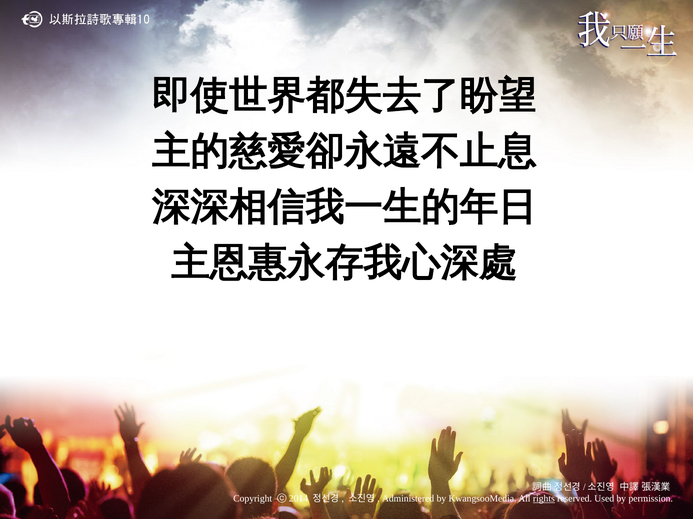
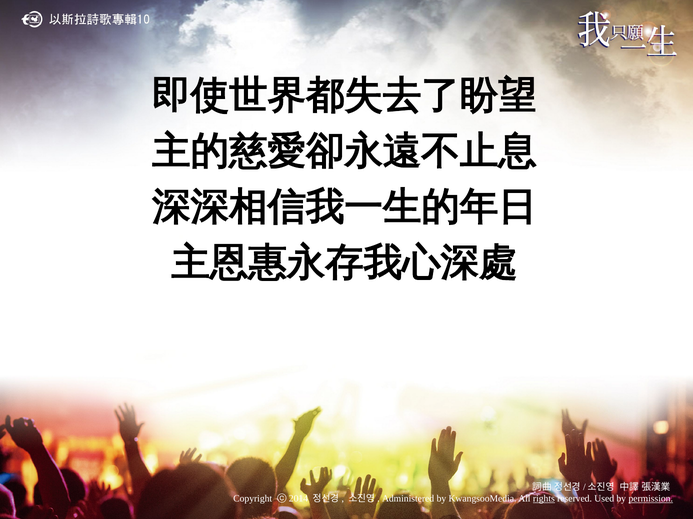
permission underline: none -> present
